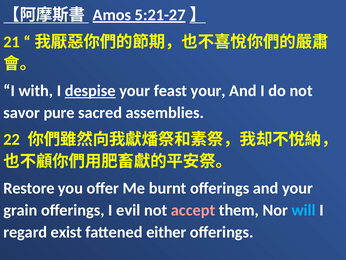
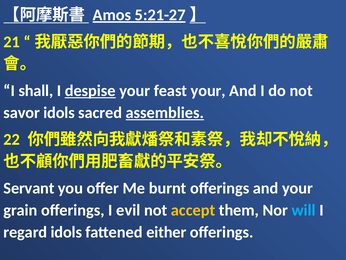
with: with -> shall
savor pure: pure -> idols
assemblies underline: none -> present
Restore: Restore -> Servant
accept colour: pink -> yellow
regard exist: exist -> idols
